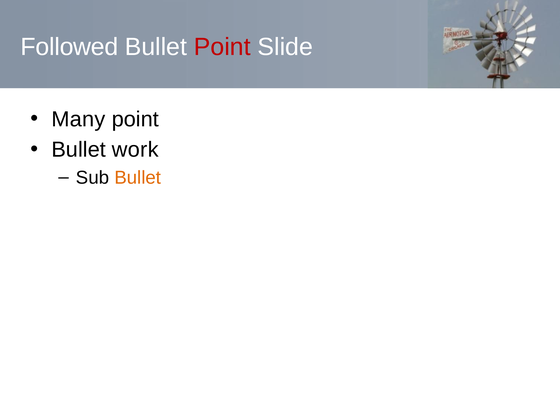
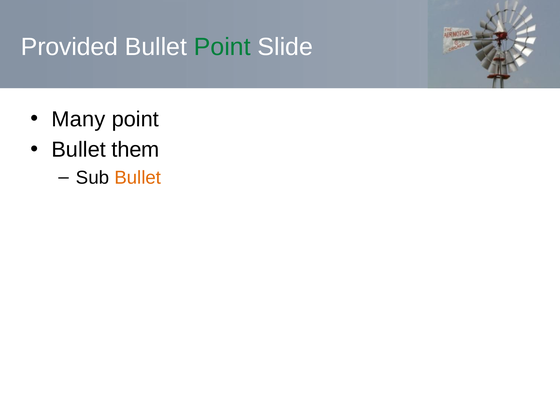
Followed: Followed -> Provided
Point at (222, 47) colour: red -> green
work: work -> them
